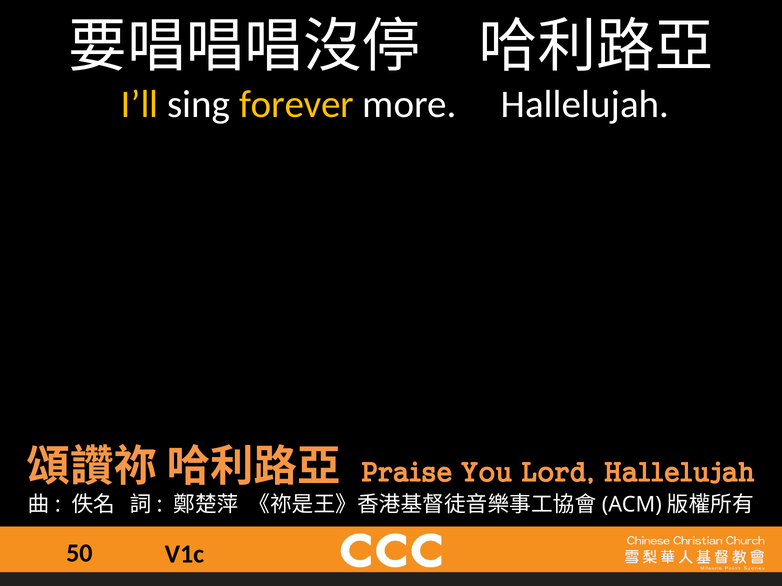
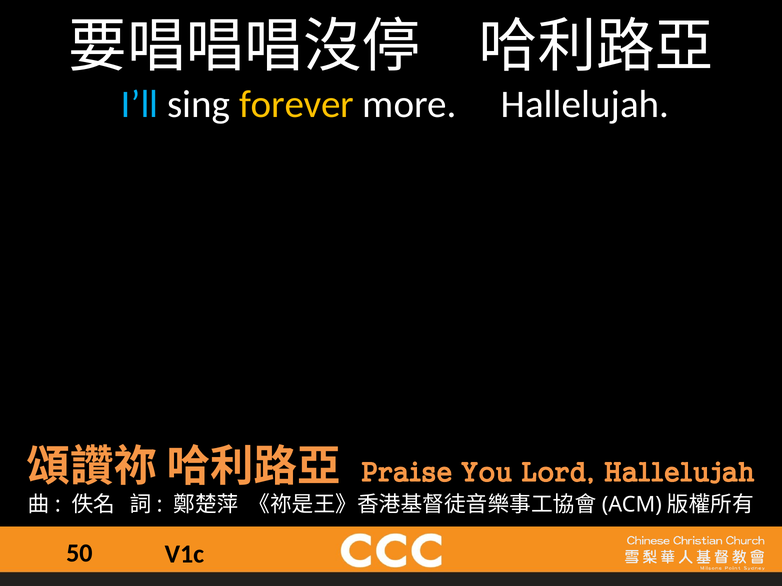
I’ll colour: yellow -> light blue
